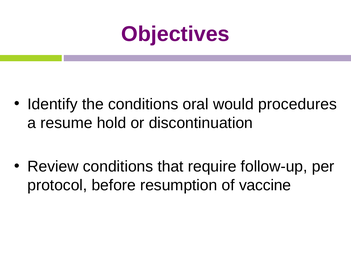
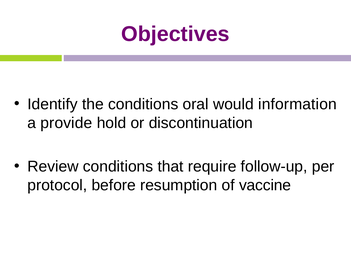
procedures: procedures -> information
resume: resume -> provide
